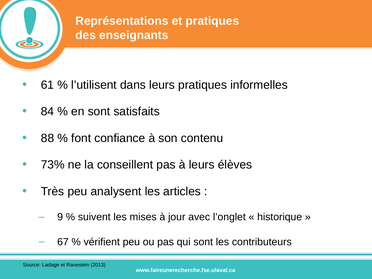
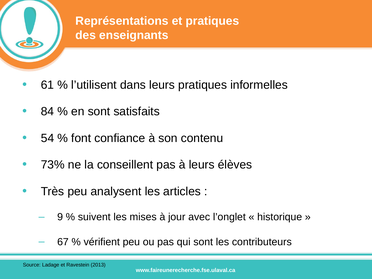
88: 88 -> 54
